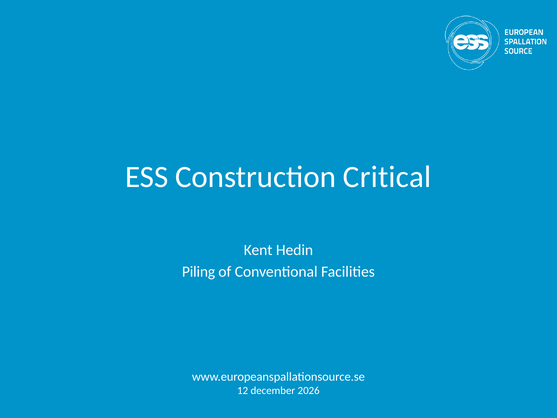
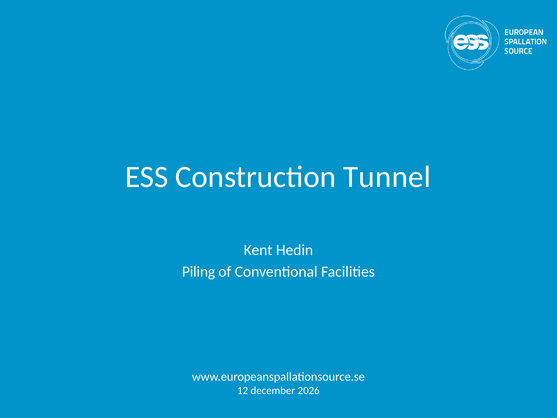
Critical: Critical -> Tunnel
